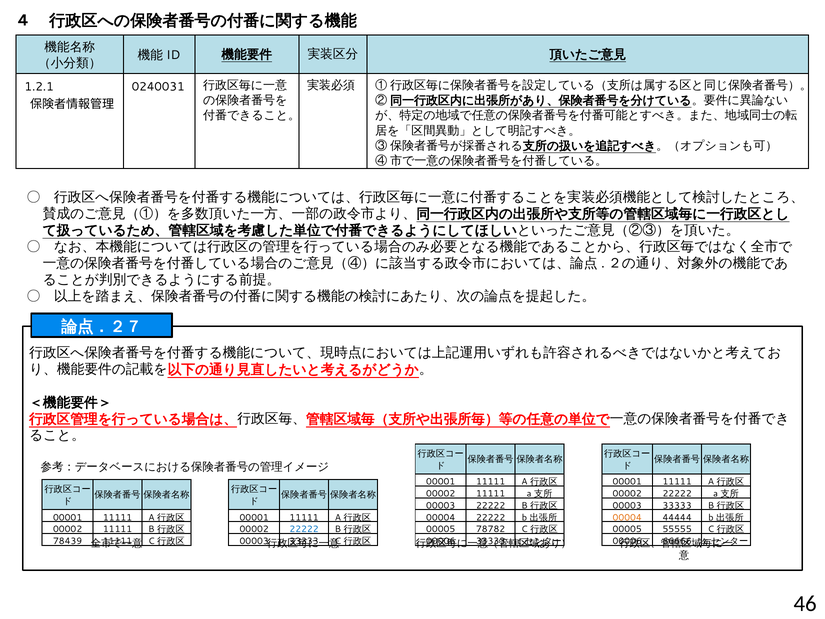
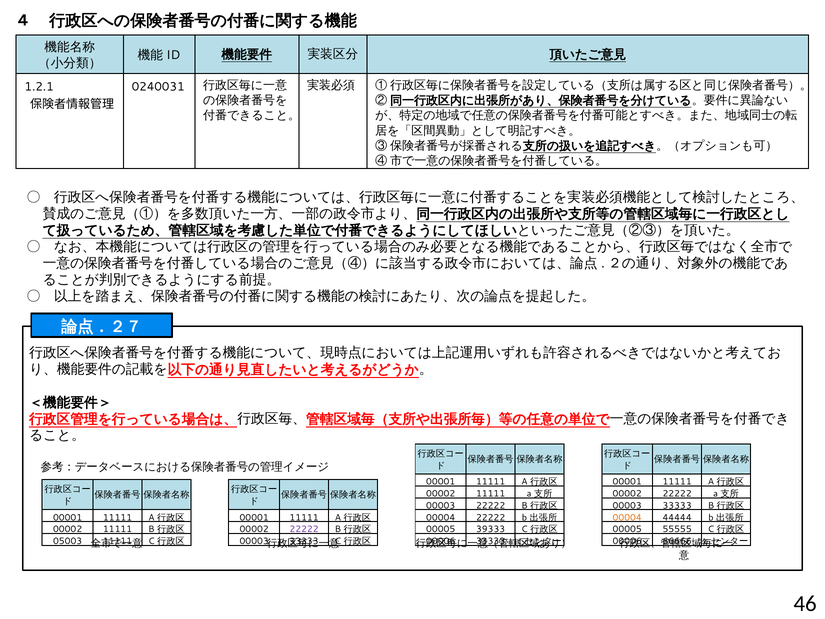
22222 at (304, 529) colour: blue -> purple
78782: 78782 -> 39333
78439: 78439 -> 05003
